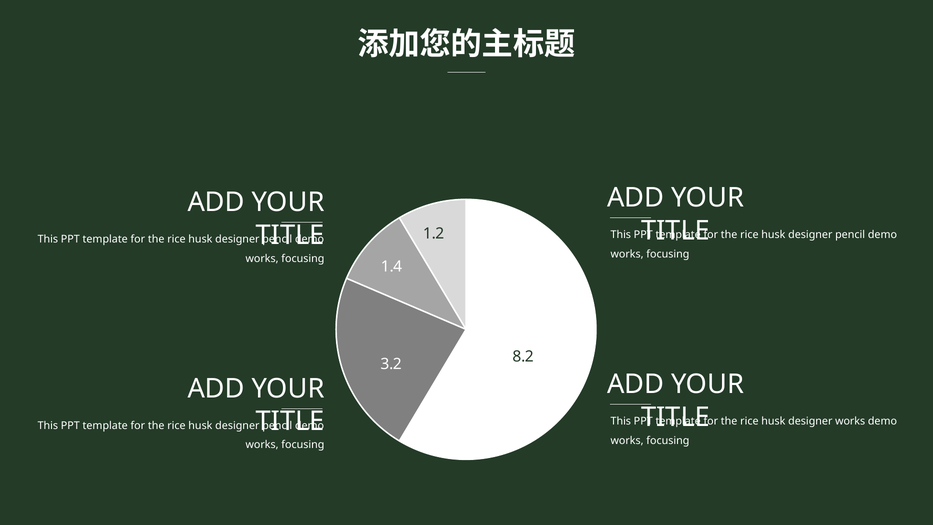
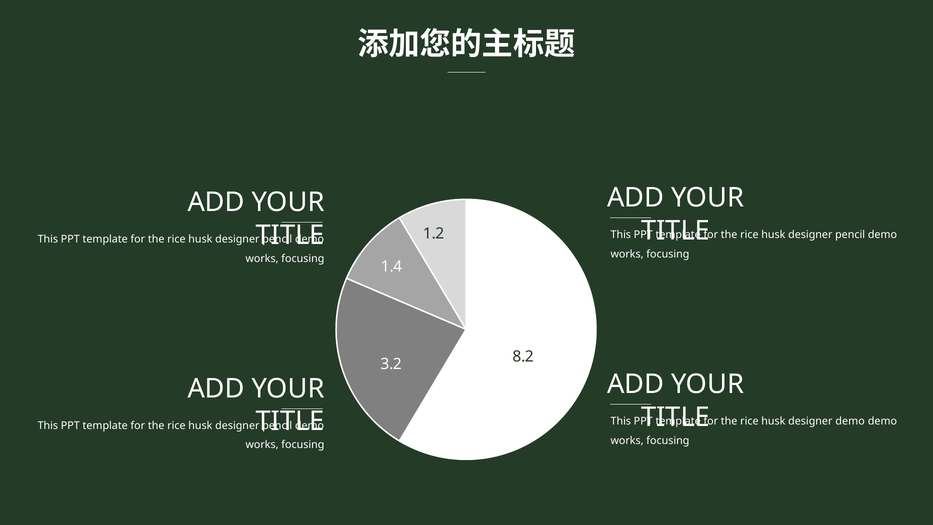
designer works: works -> demo
